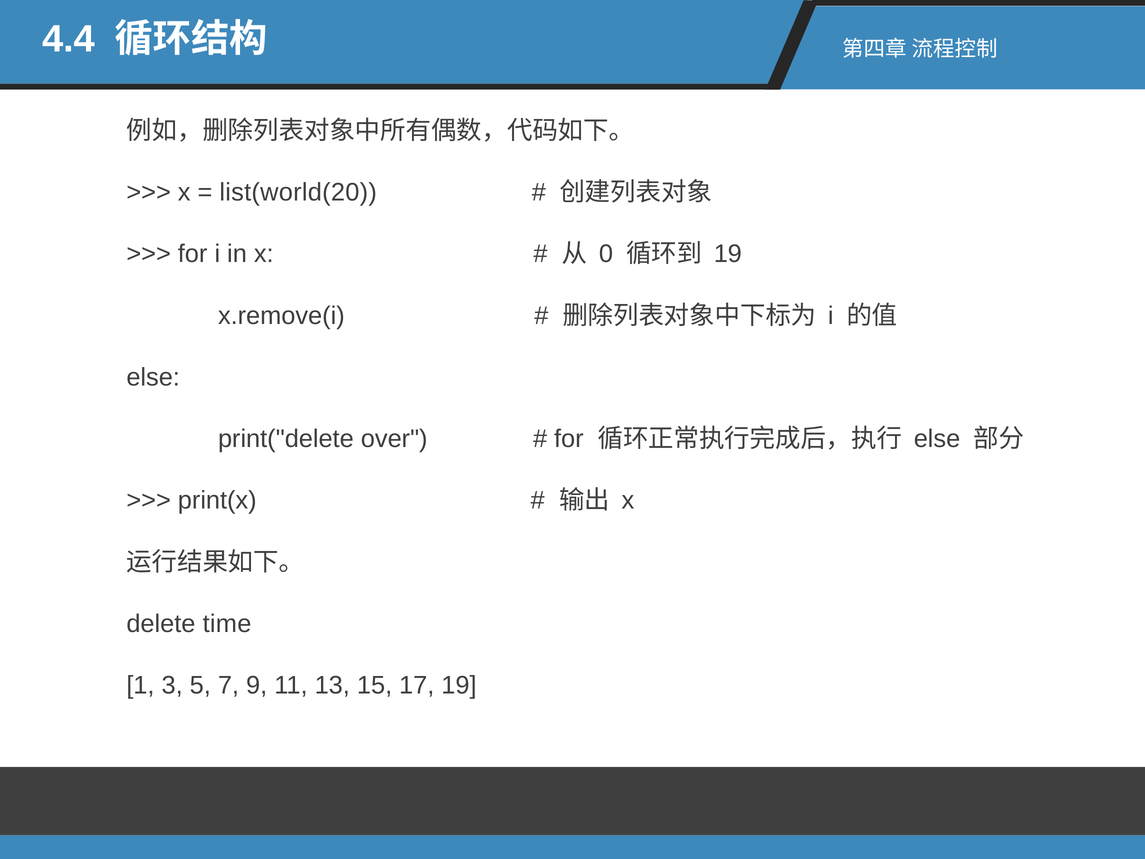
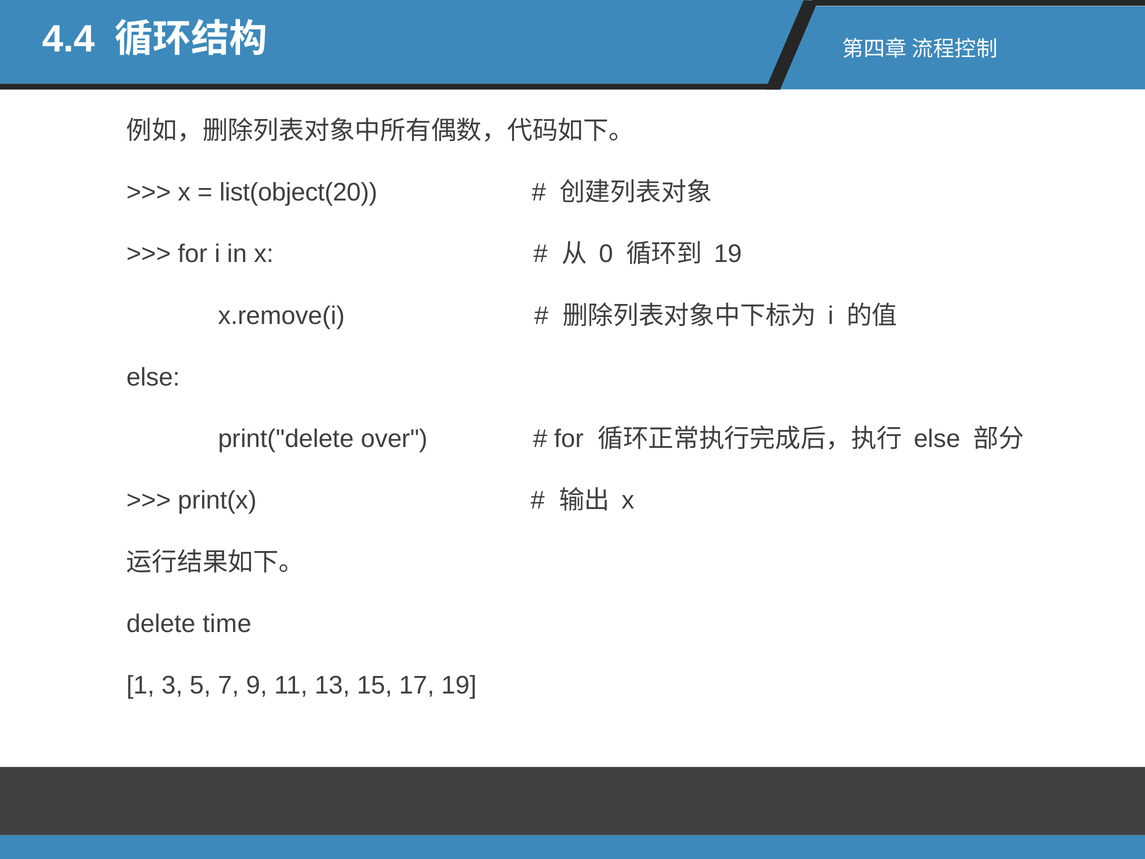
list(world(20: list(world(20 -> list(object(20
